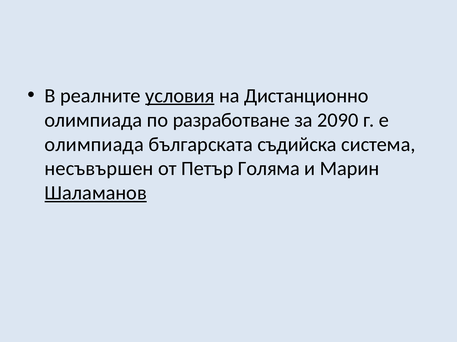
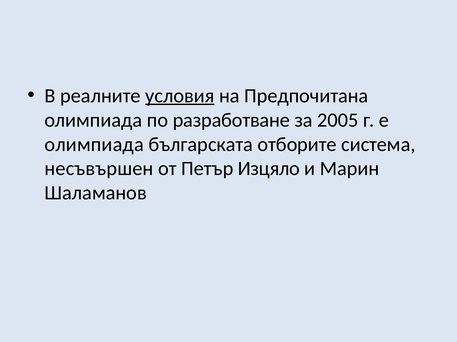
Дистанционно: Дистанционно -> Предпочитана
2090: 2090 -> 2005
съдийска: съдийска -> отборите
Голяма: Голяма -> Изцяло
Шаламанов underline: present -> none
